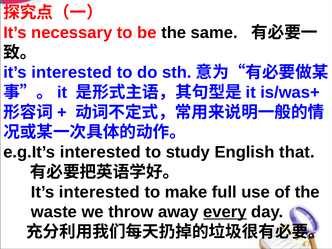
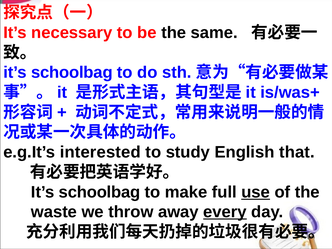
interested at (72, 73): interested -> schoolbag
interested at (99, 192): interested -> schoolbag
use underline: none -> present
